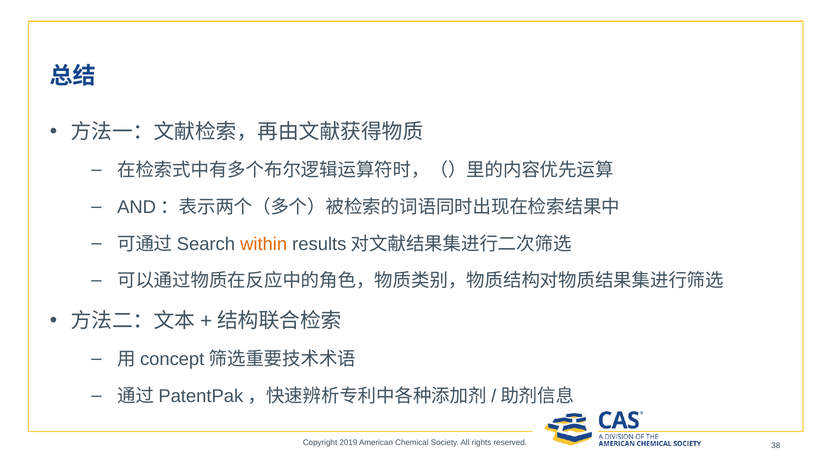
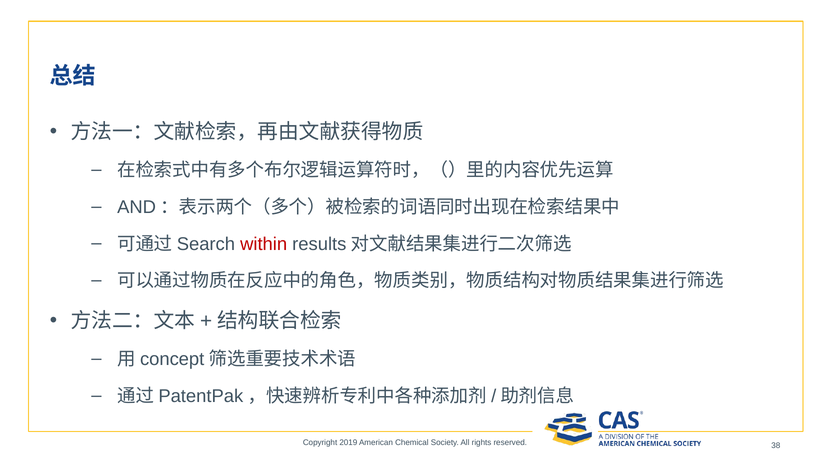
within colour: orange -> red
